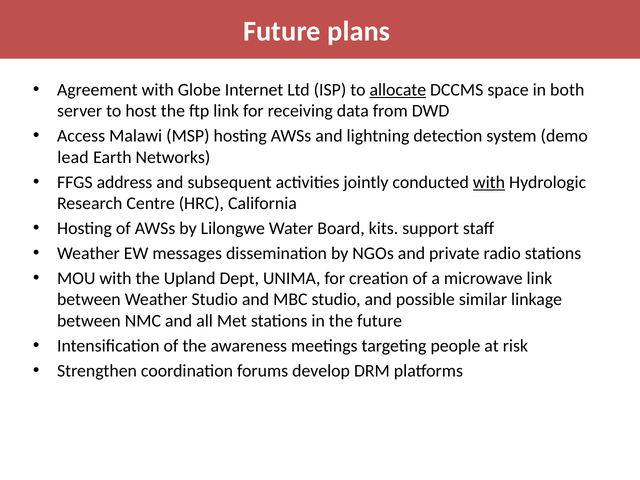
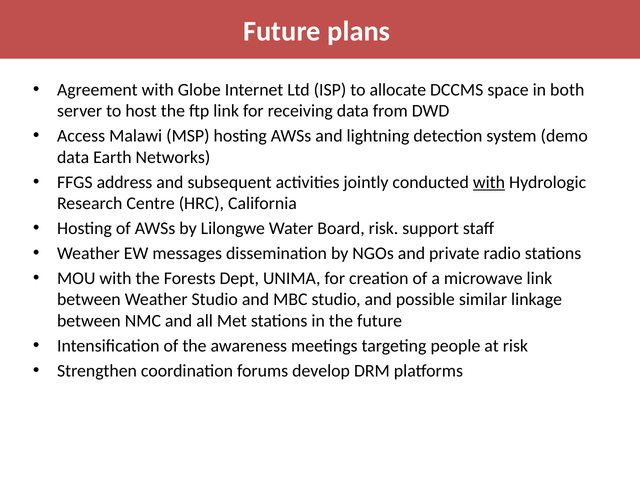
allocate underline: present -> none
lead at (73, 157): lead -> data
Board kits: kits -> risk
Upland: Upland -> Forests
